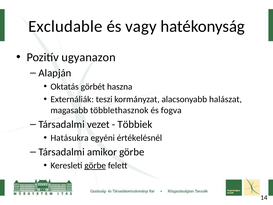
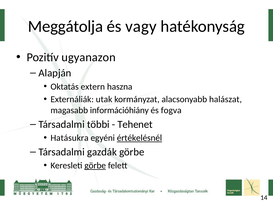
Excludable: Excludable -> Meggátolja
görbét: görbét -> extern
teszi: teszi -> utak
többlethasznok: többlethasznok -> információhiány
vezet: vezet -> többi
Többiek: Többiek -> Tehenet
értékelésnél underline: none -> present
amikor: amikor -> gazdák
